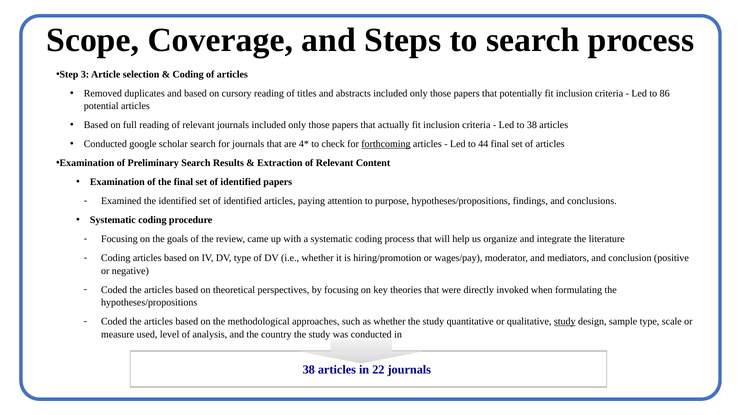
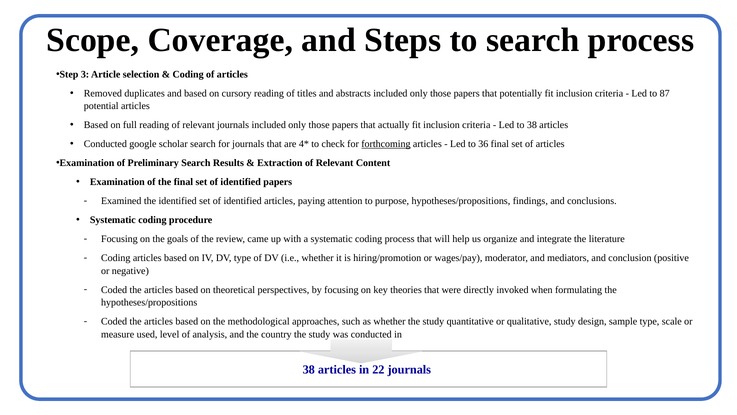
86: 86 -> 87
44: 44 -> 36
study at (565, 321) underline: present -> none
